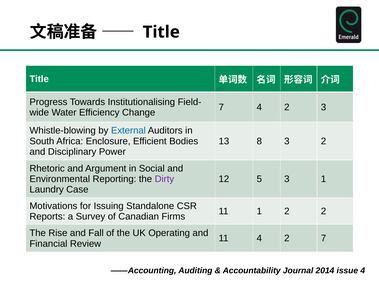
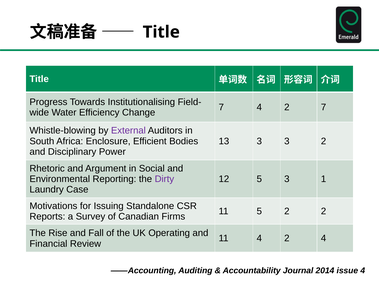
2 3: 3 -> 7
External colour: blue -> purple
13 8: 8 -> 3
11 1: 1 -> 5
2 7: 7 -> 4
